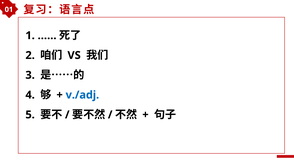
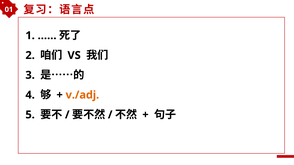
v./adj colour: blue -> orange
